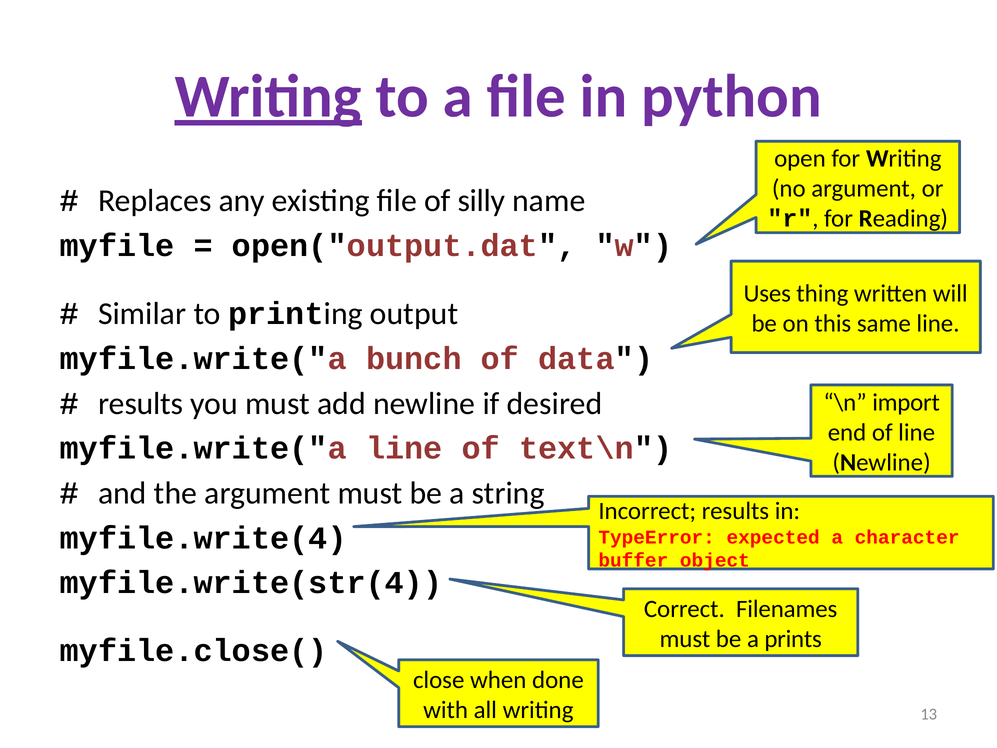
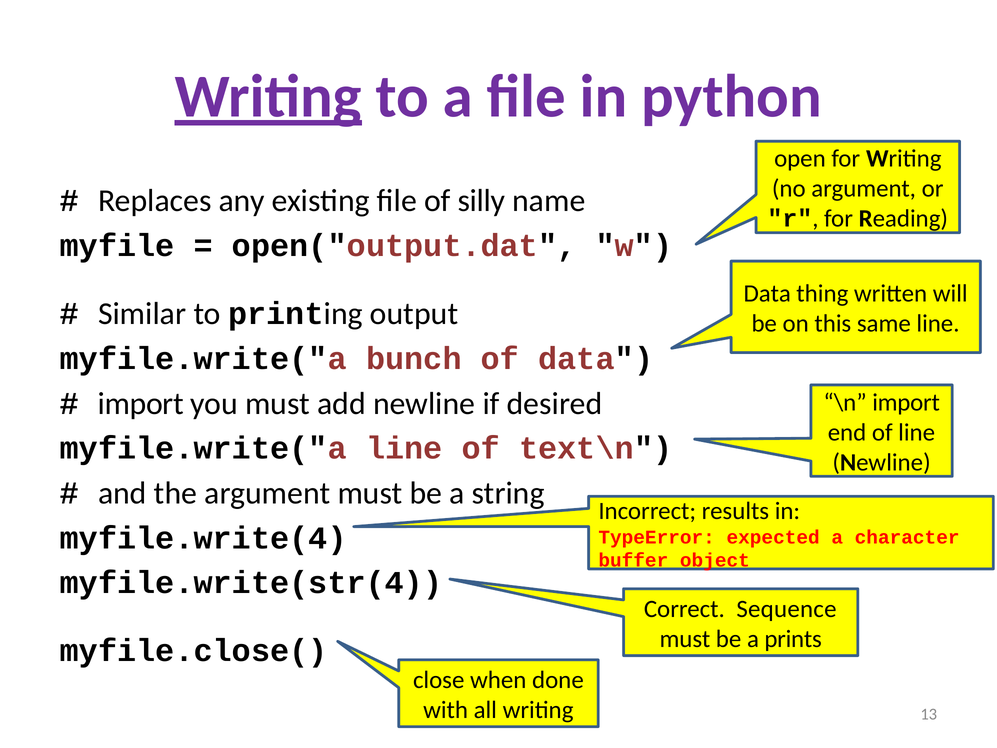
Uses at (767, 294): Uses -> Data
results at (141, 403): results -> import
Filenames: Filenames -> Sequence
